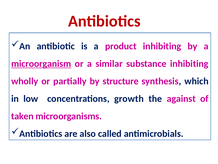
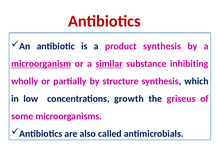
product inhibiting: inhibiting -> synthesis
similar underline: none -> present
against: against -> griseus
taken: taken -> some
